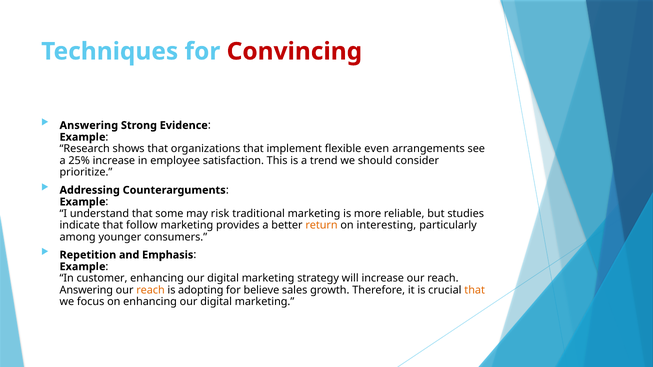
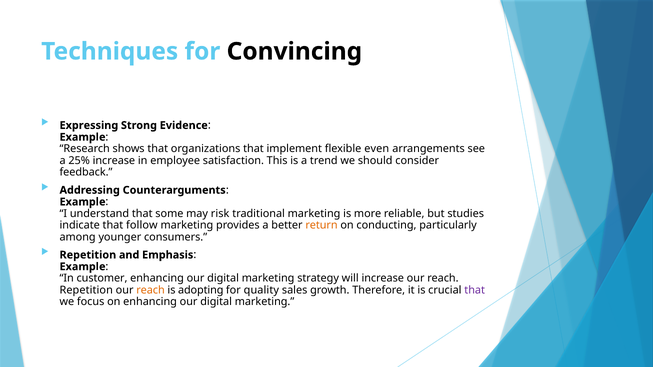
Convincing colour: red -> black
Answering at (89, 125): Answering -> Expressing
prioritize: prioritize -> feedback
interesting: interesting -> conducting
Answering at (86, 290): Answering -> Repetition
believe: believe -> quality
that at (475, 290) colour: orange -> purple
